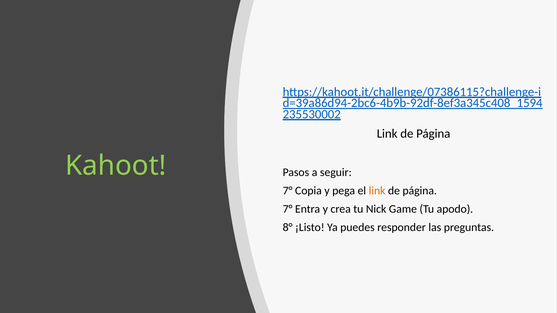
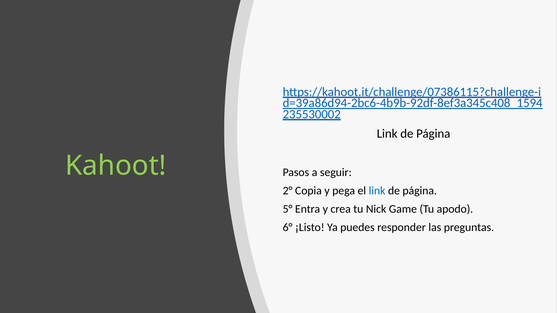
7° at (288, 191): 7° -> 2°
link at (377, 191) colour: orange -> blue
7° at (288, 209): 7° -> 5°
8°: 8° -> 6°
